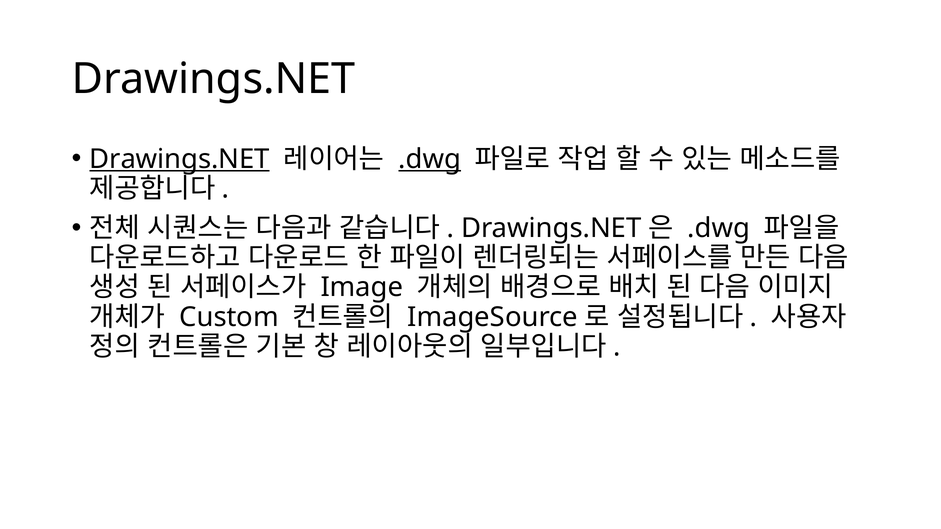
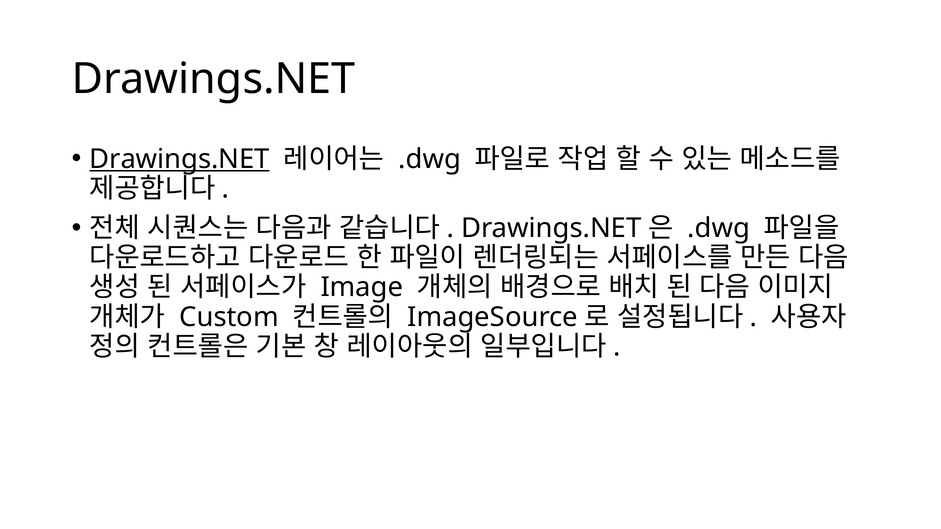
.dwg at (430, 159) underline: present -> none
